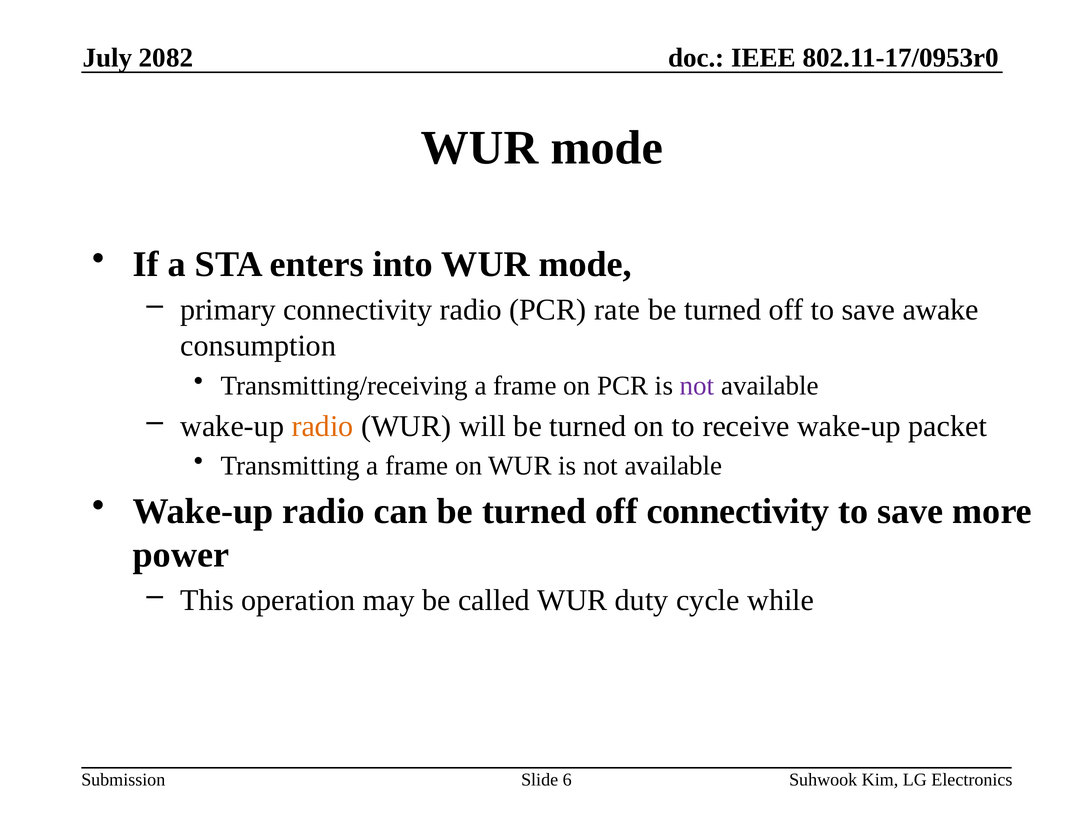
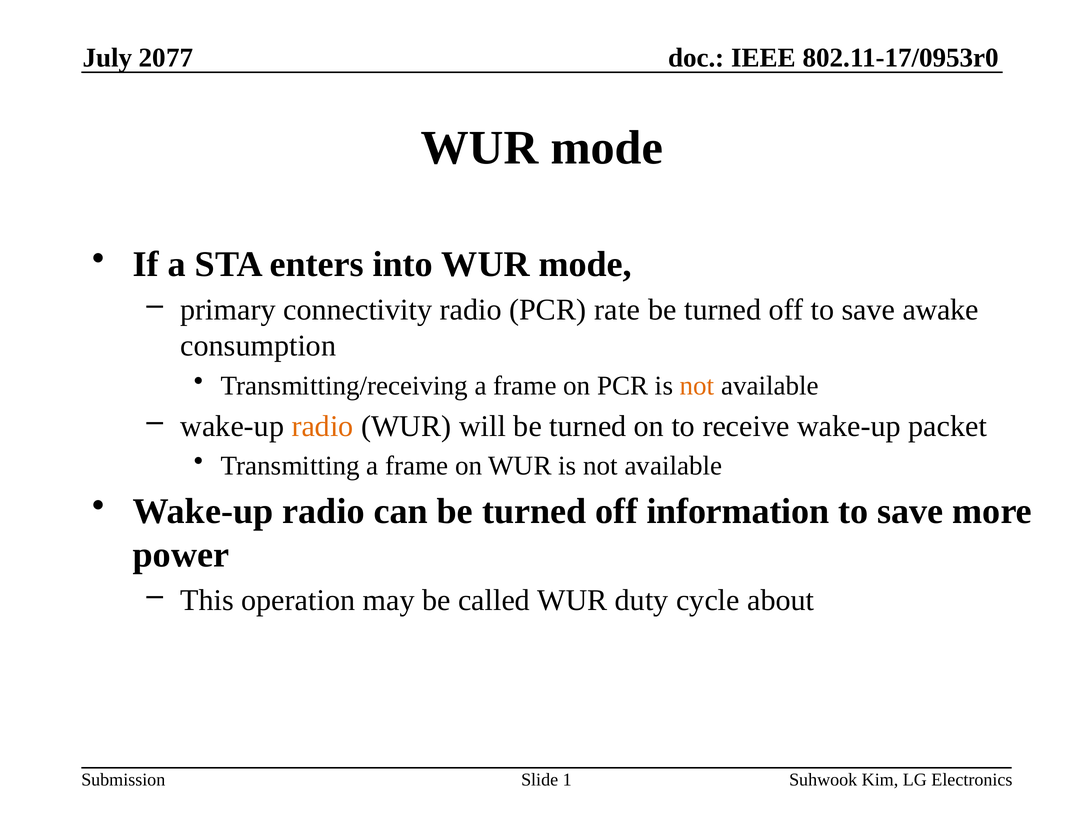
2082: 2082 -> 2077
not at (697, 386) colour: purple -> orange
off connectivity: connectivity -> information
while: while -> about
6: 6 -> 1
